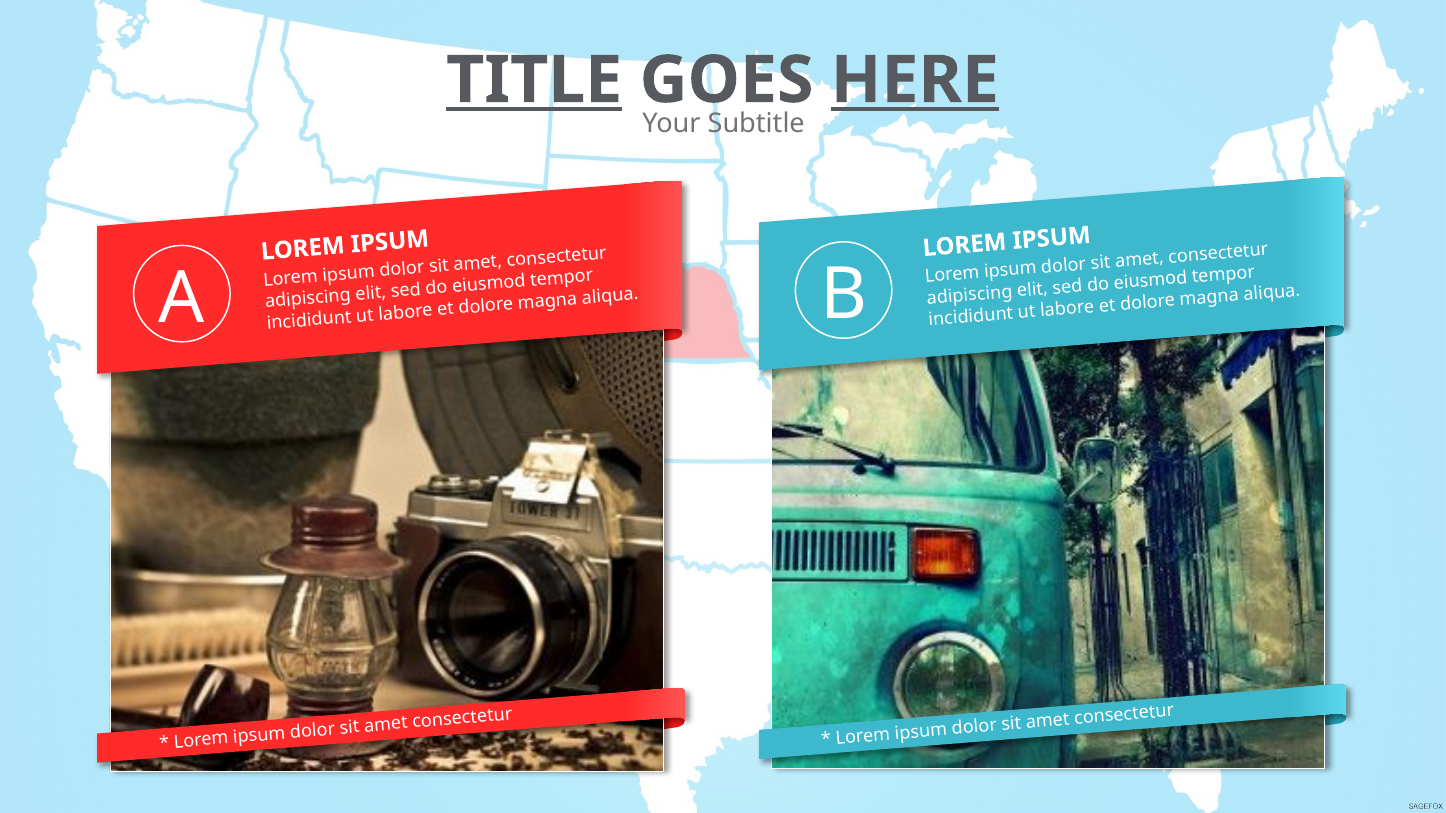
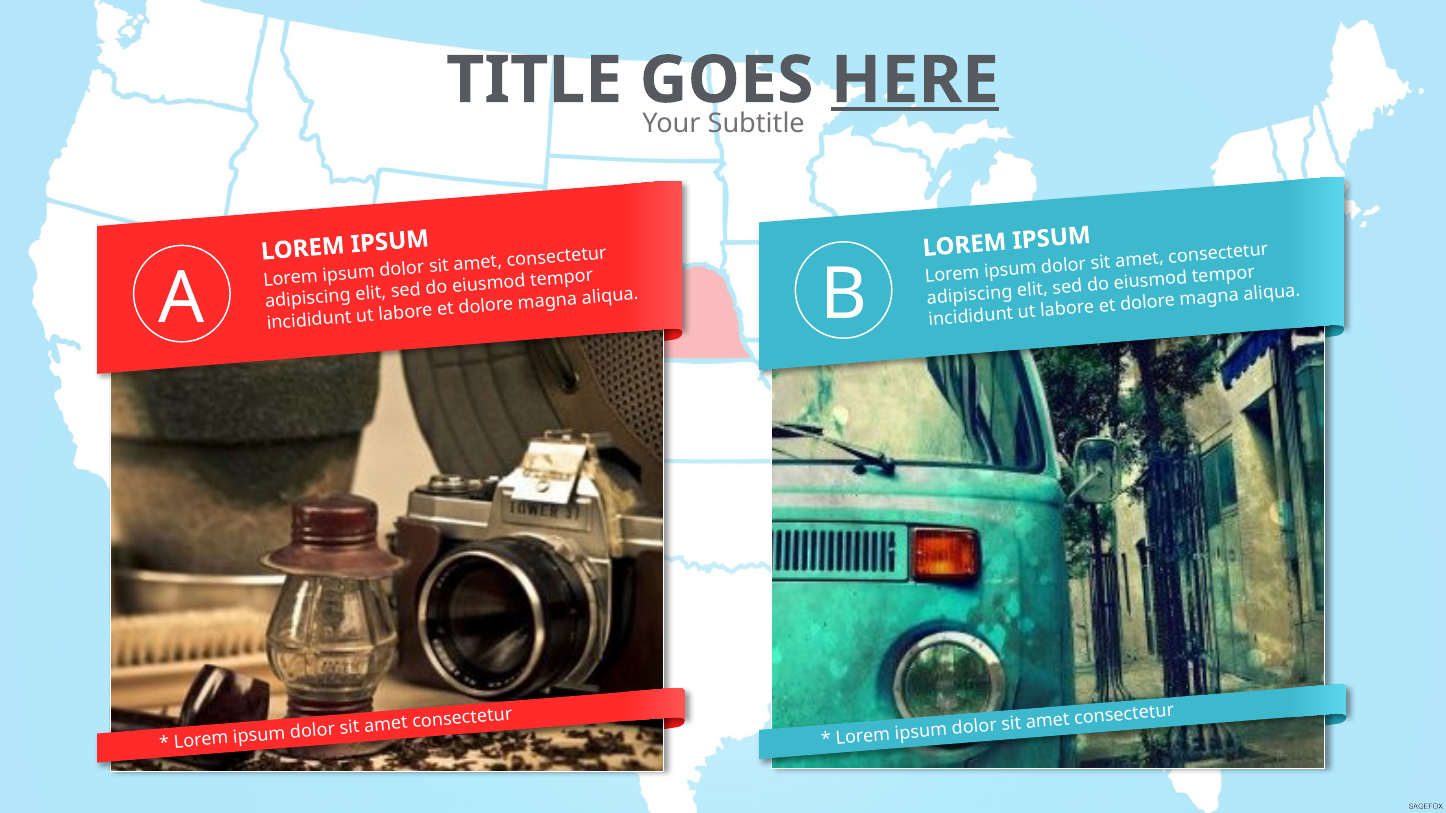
TITLE underline: present -> none
